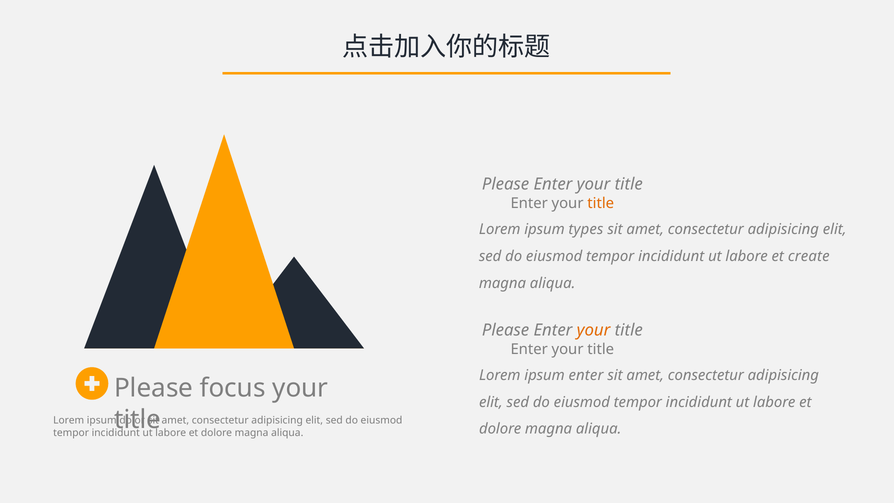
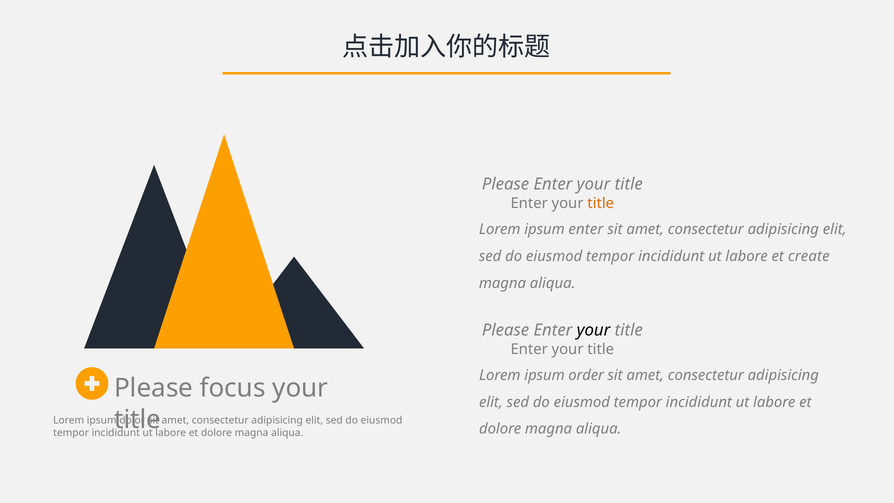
ipsum types: types -> enter
your at (594, 330) colour: orange -> black
ipsum enter: enter -> order
